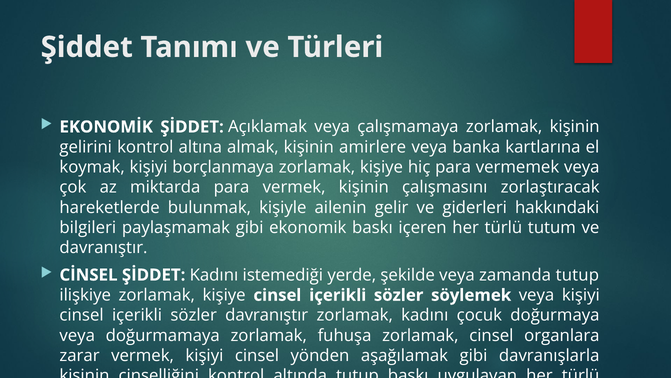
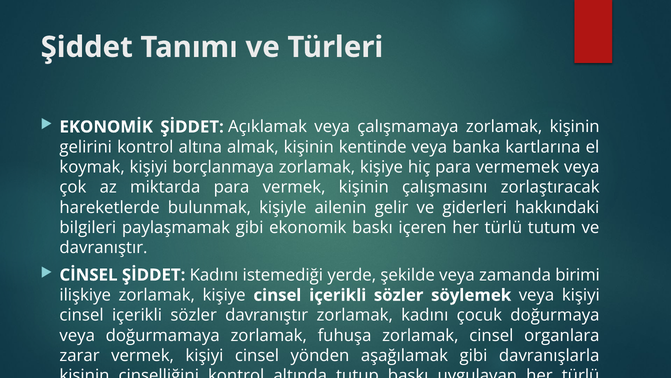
amirlere: amirlere -> kentinde
zamanda tutup: tutup -> birimi
